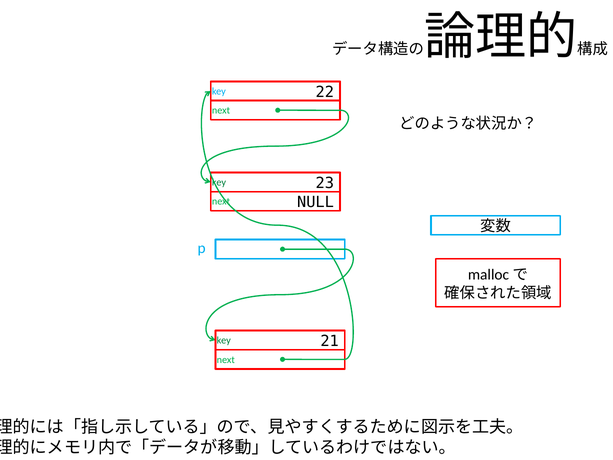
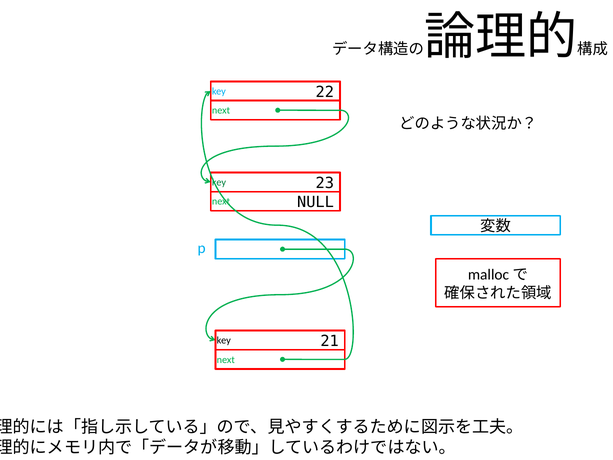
key at (224, 340) colour: green -> black
